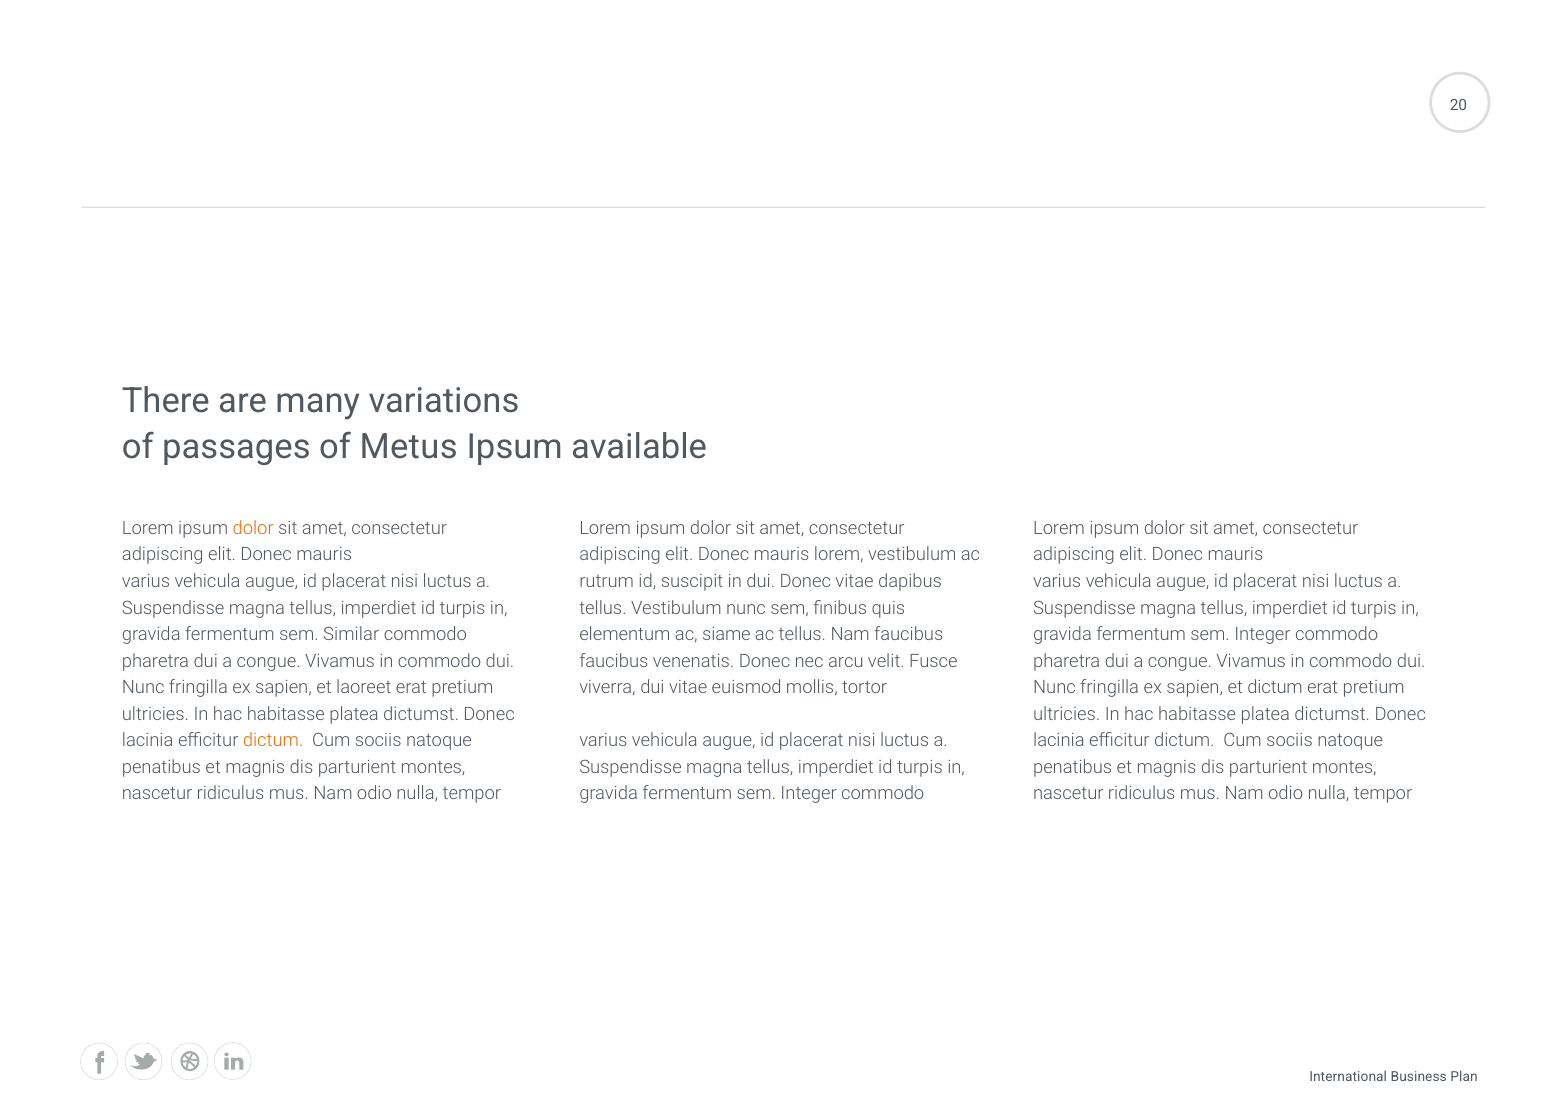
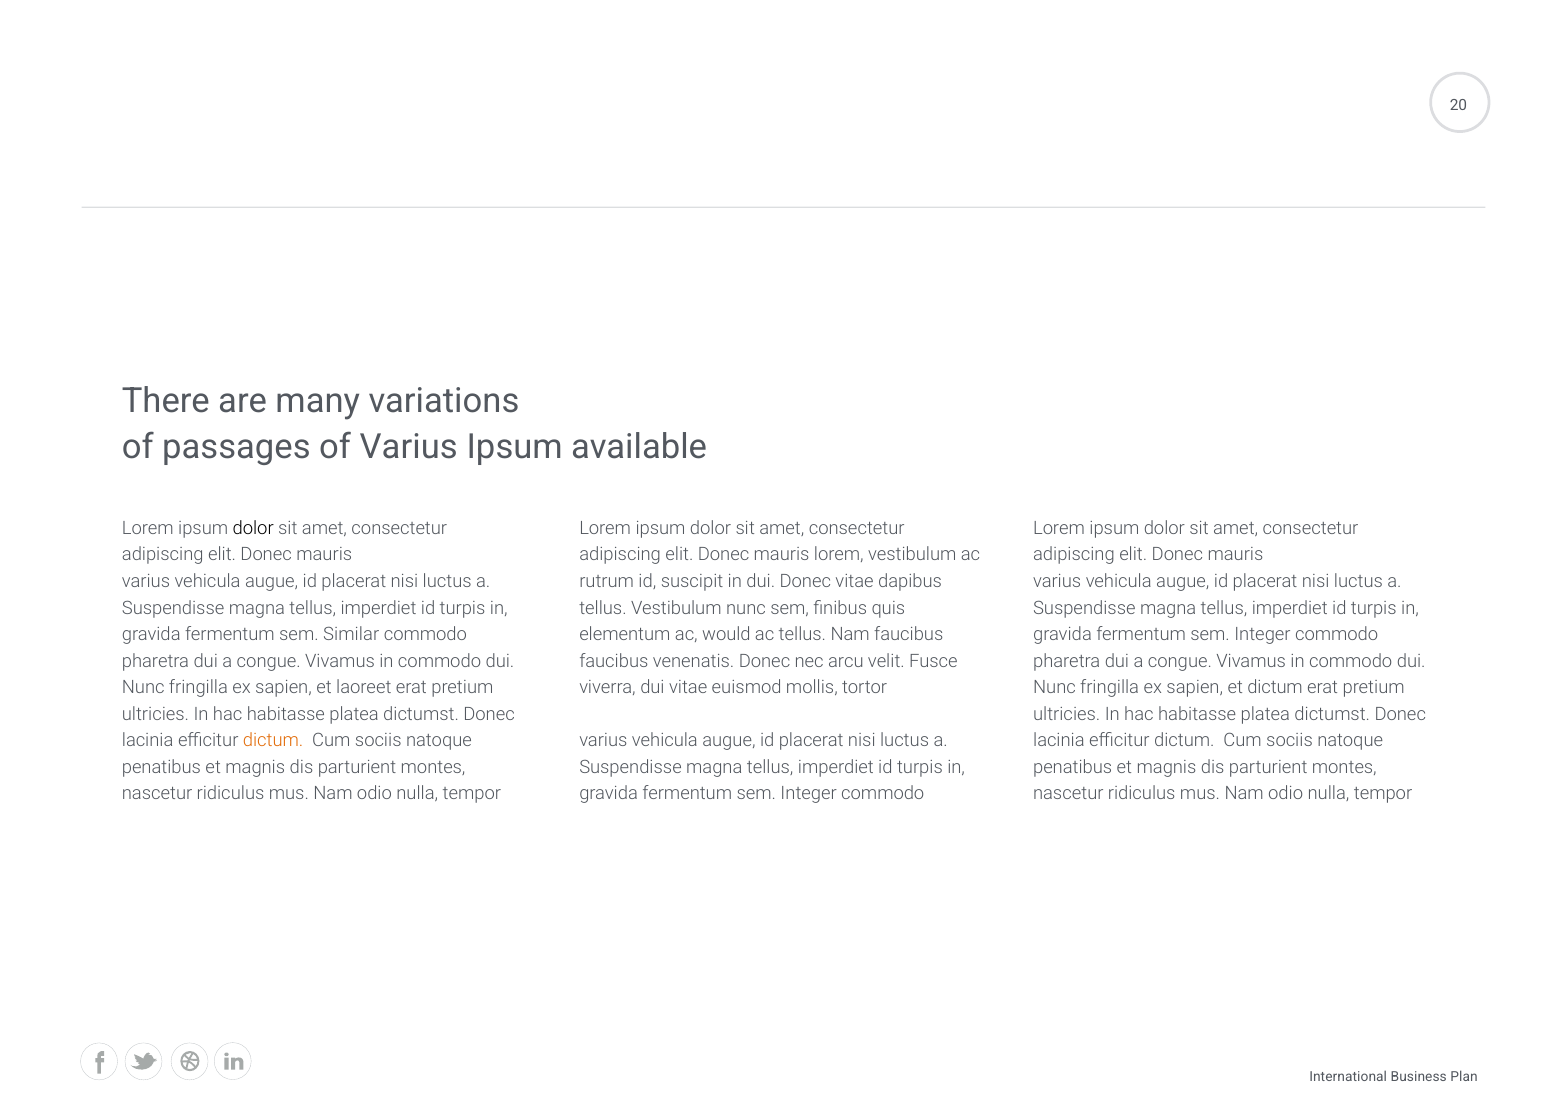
of Metus: Metus -> Varius
dolor at (253, 528) colour: orange -> black
siame: siame -> would
